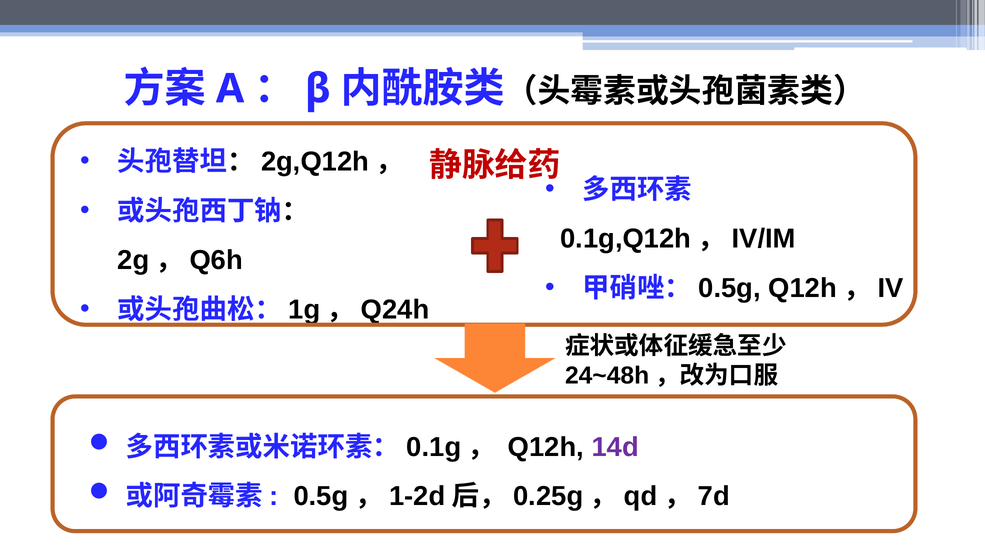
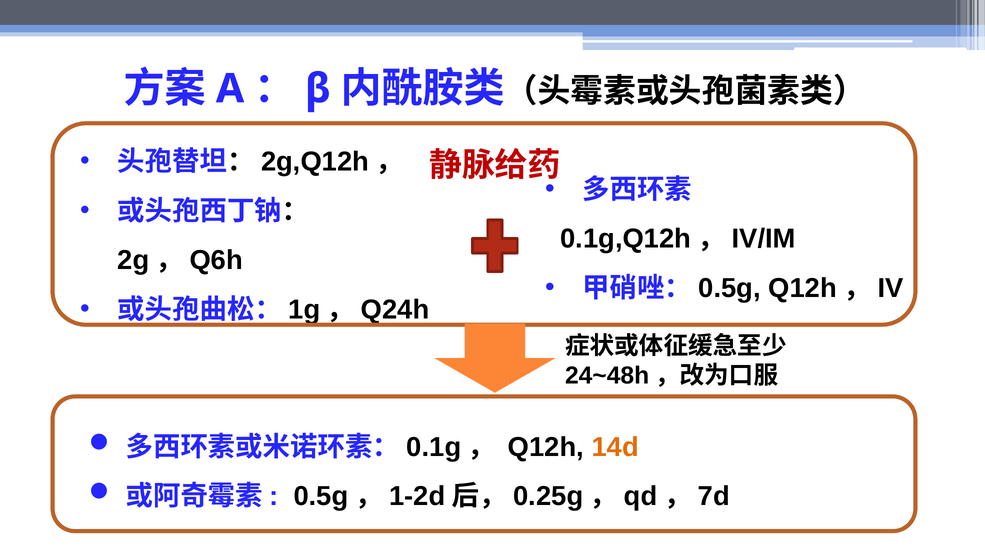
14d colour: purple -> orange
